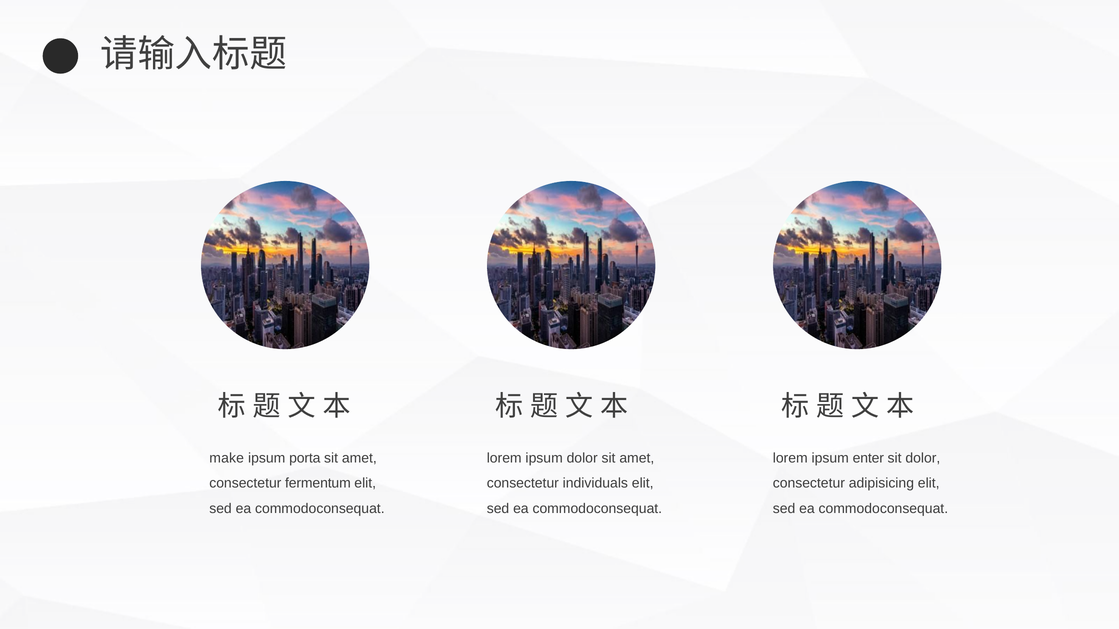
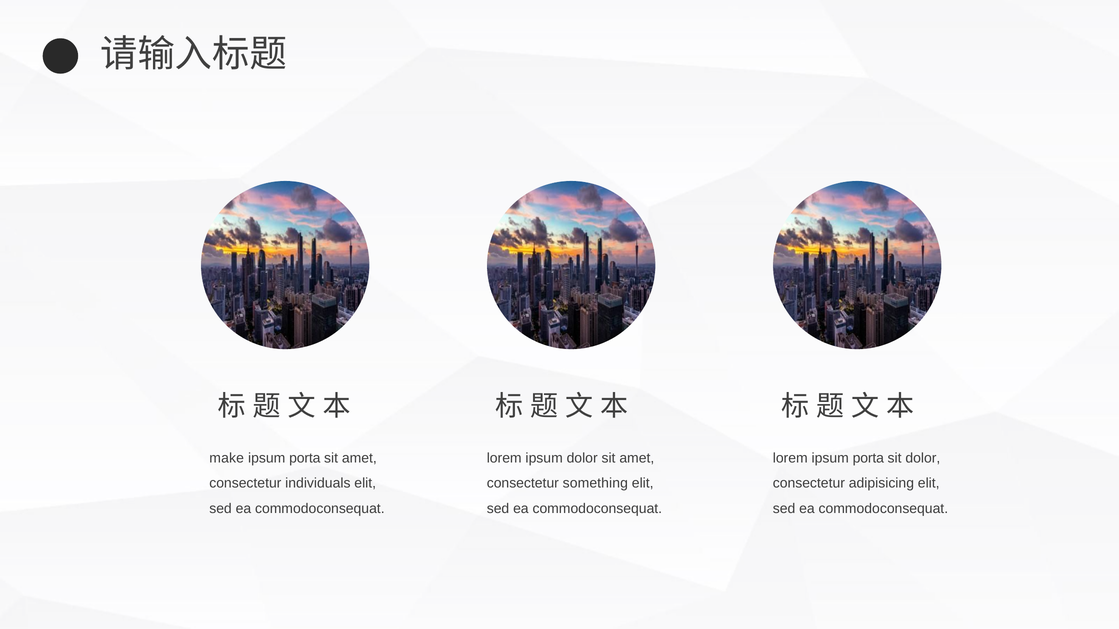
lorem ipsum enter: enter -> porta
fermentum: fermentum -> individuals
individuals: individuals -> something
